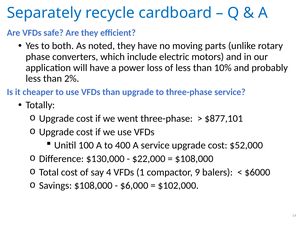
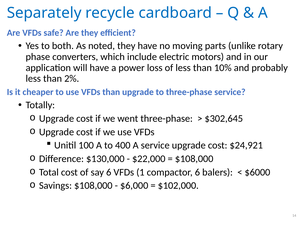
$877,101: $877,101 -> $302,645
$52,000: $52,000 -> $24,921
say 4: 4 -> 6
compactor 9: 9 -> 6
